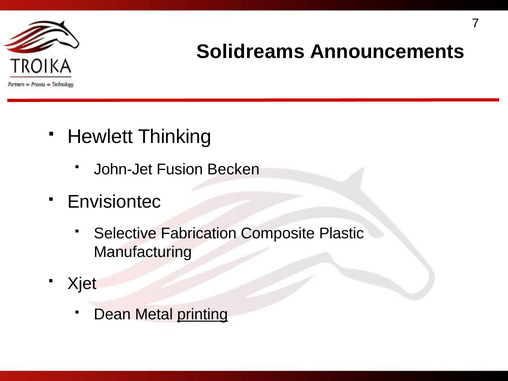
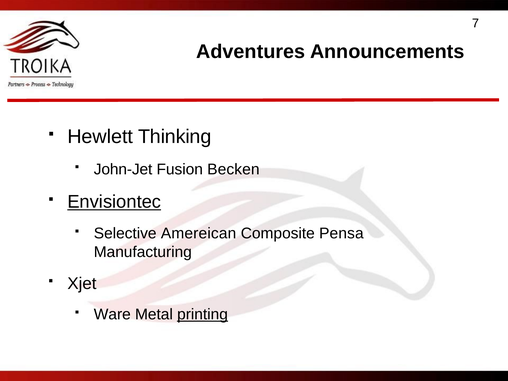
Solidreams: Solidreams -> Adventures
Envisiontec underline: none -> present
Fabrication: Fabrication -> Amereican
Plastic: Plastic -> Pensa
Dean: Dean -> Ware
